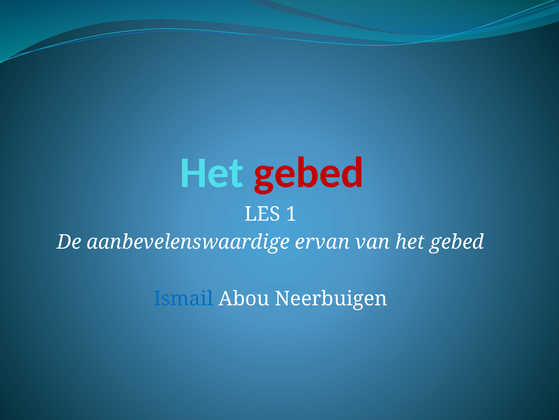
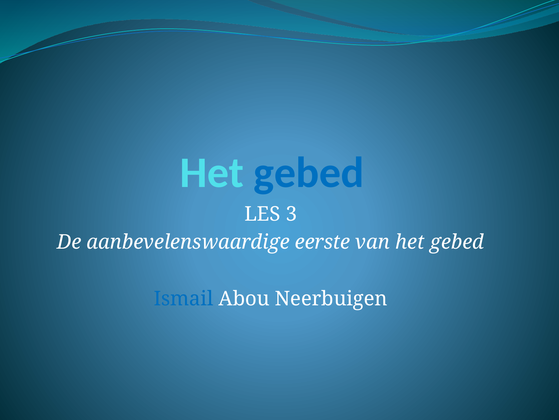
gebed at (309, 173) colour: red -> blue
1: 1 -> 3
ervan: ervan -> eerste
